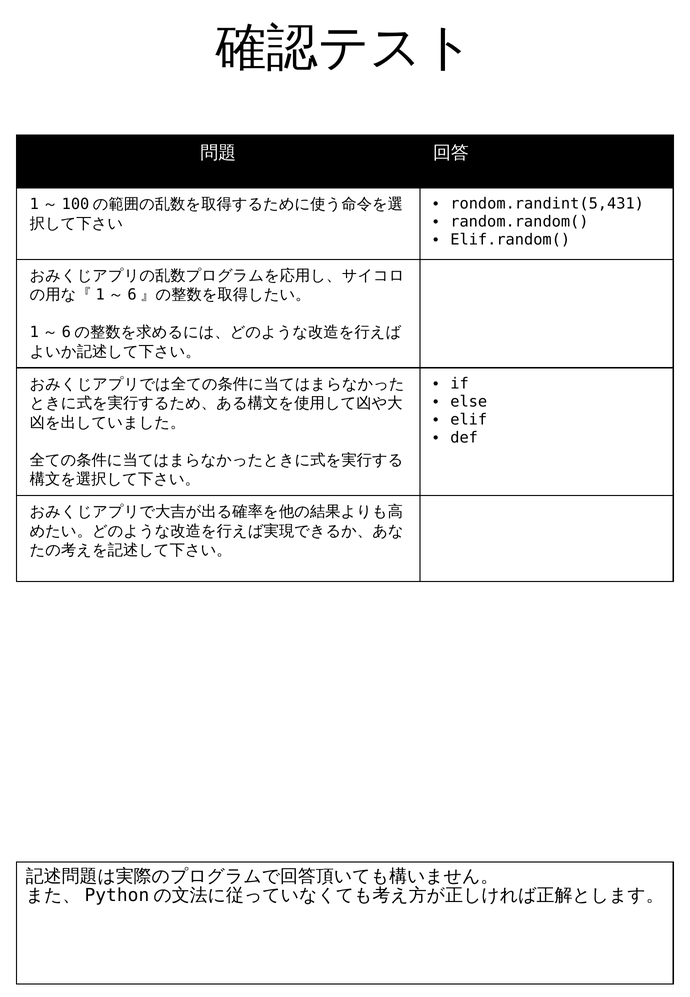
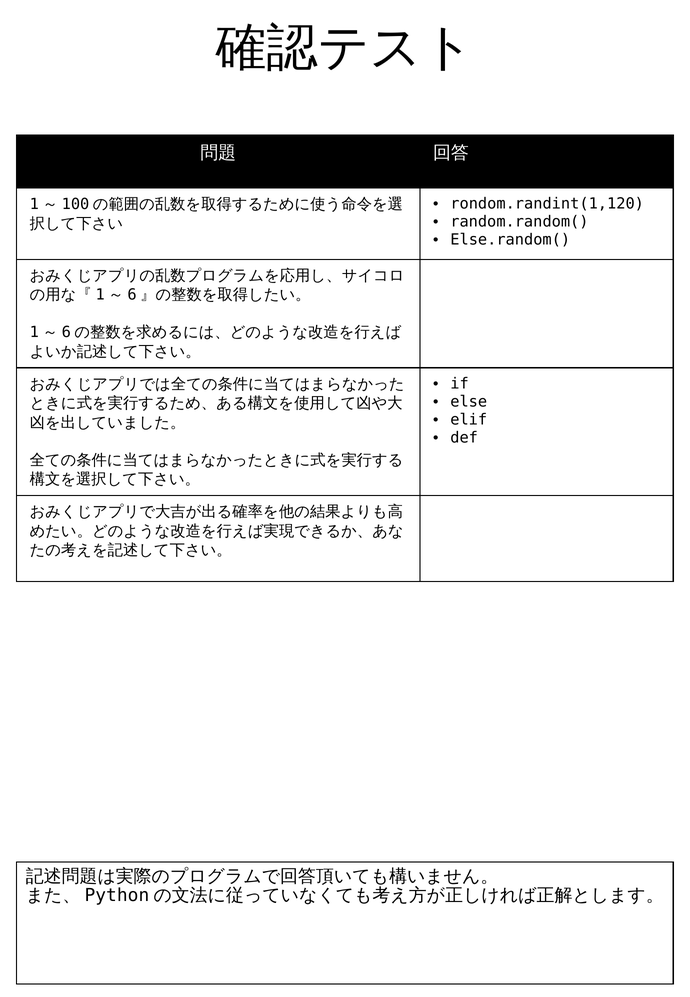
rondom.randint(5,431: rondom.randint(5,431 -> rondom.randint(1,120
Elif.random(: Elif.random( -> Else.random(
